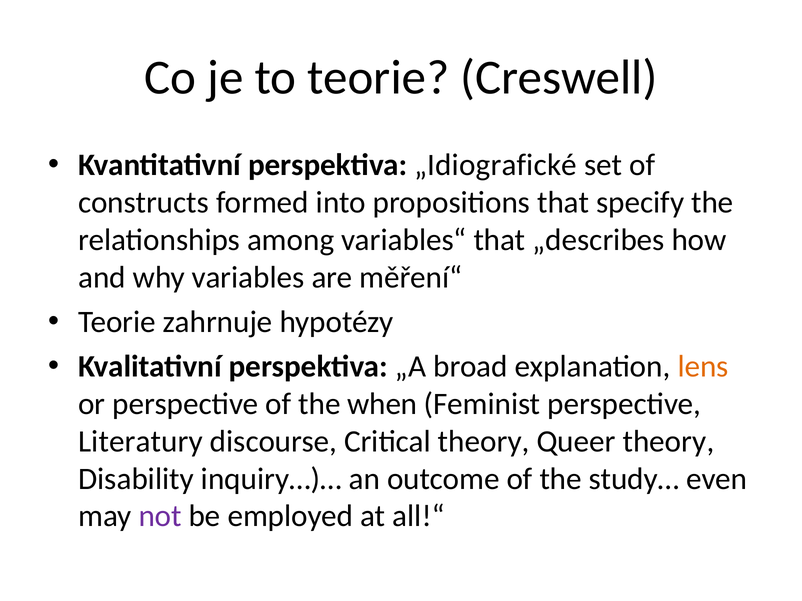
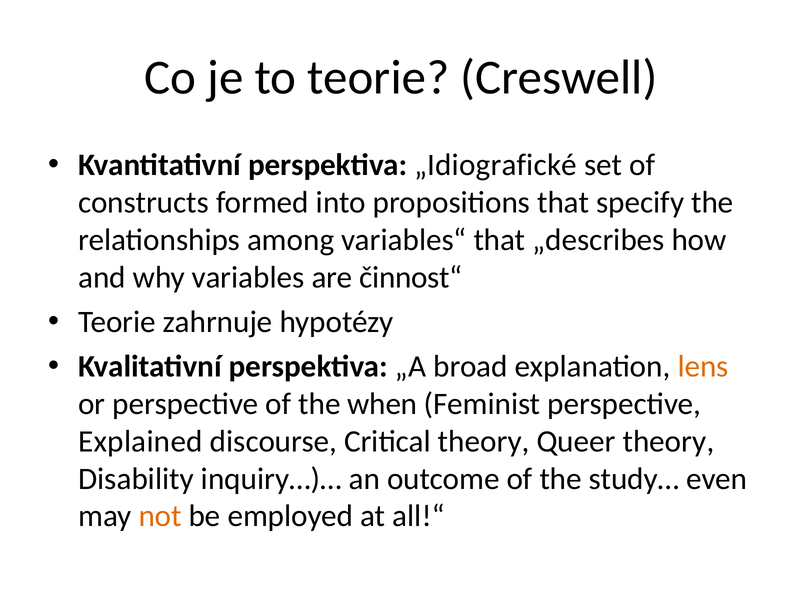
měření“: měření“ -> činnost“
Literatury: Literatury -> Explained
not colour: purple -> orange
